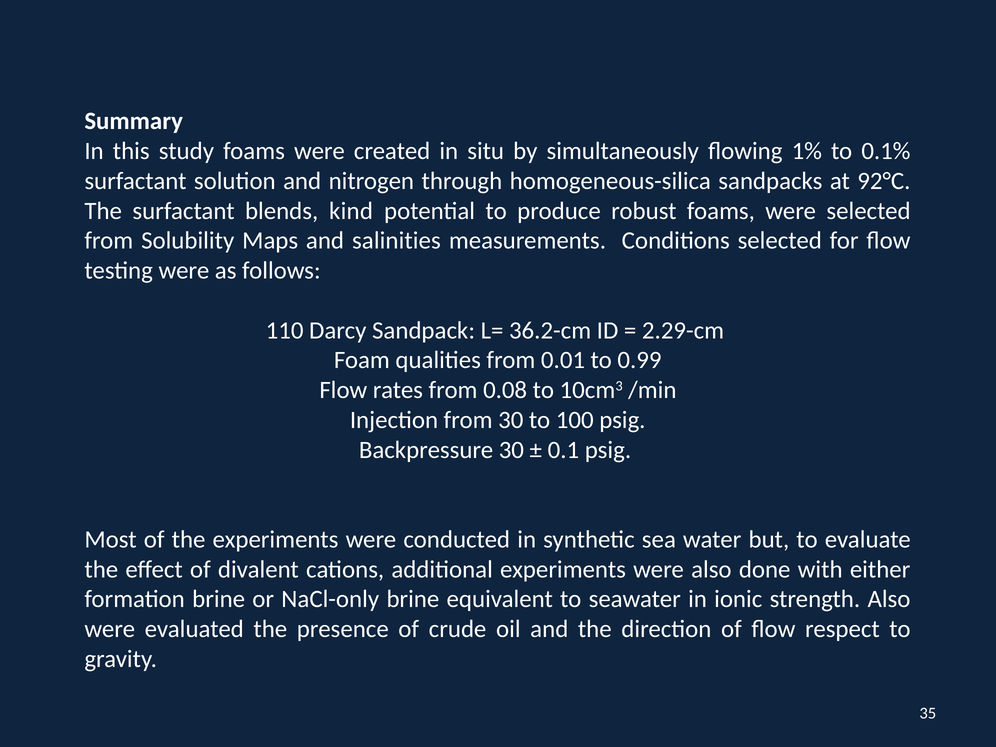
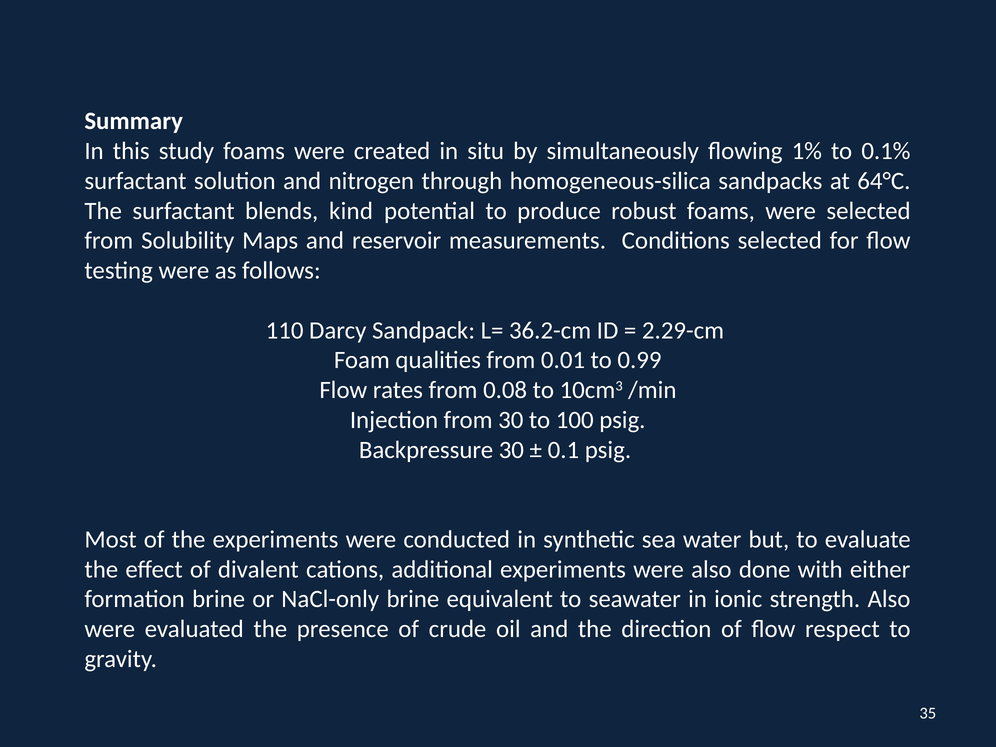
92°C: 92°C -> 64°C
salinities: salinities -> reservoir
